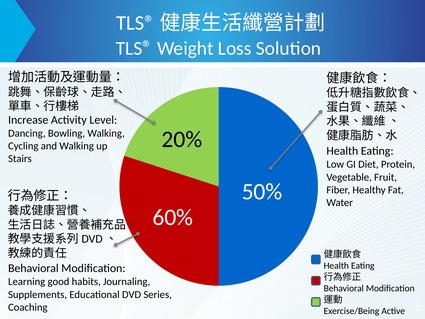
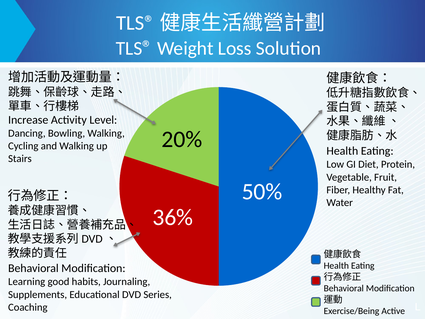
60%: 60% -> 36%
